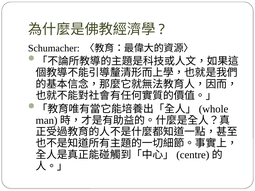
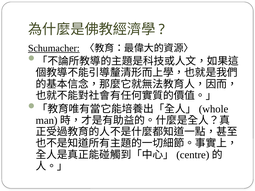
Schumacher underline: none -> present
